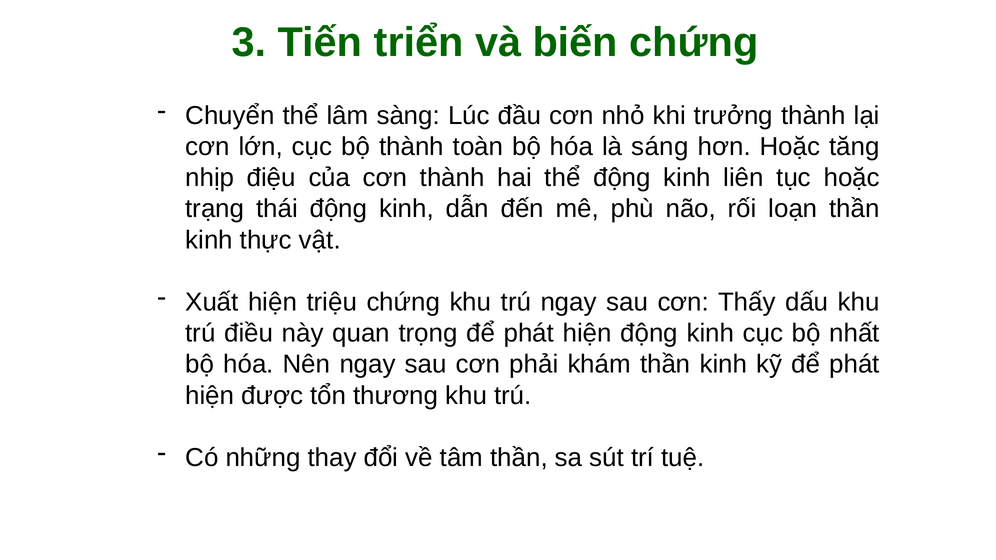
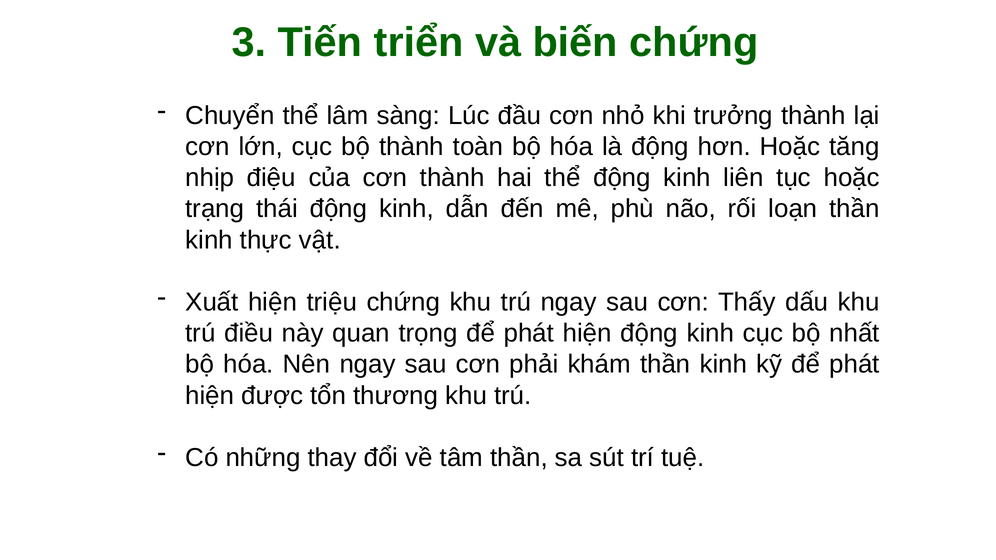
là sáng: sáng -> động
